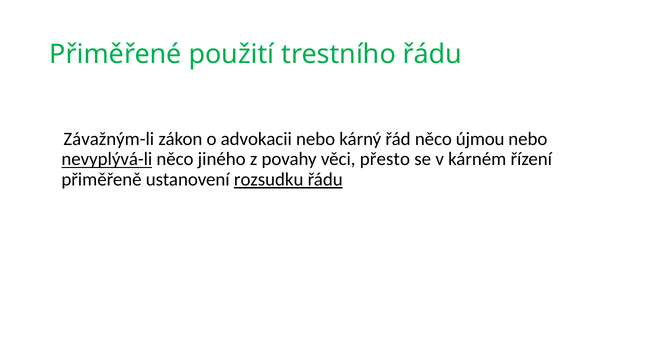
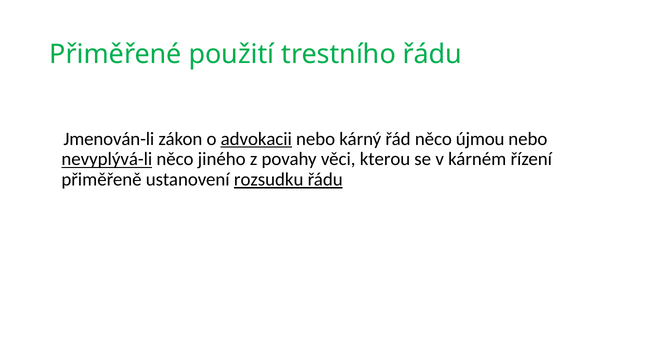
Závažným-li: Závažným-li -> Jmenován-li
advokacii underline: none -> present
přesto: přesto -> kterou
